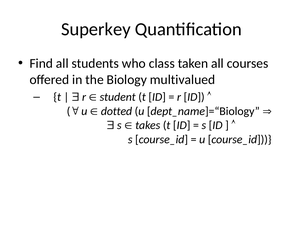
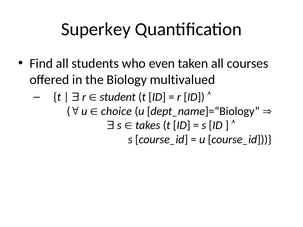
class: class -> even
dotted: dotted -> choice
